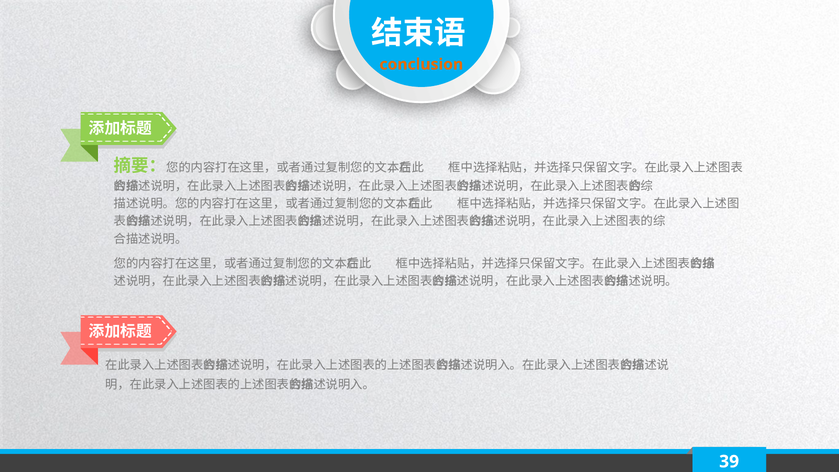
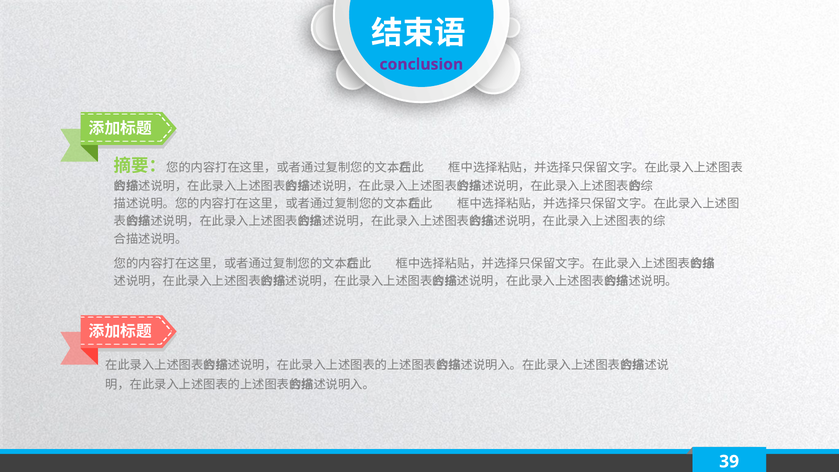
conclusion colour: orange -> purple
